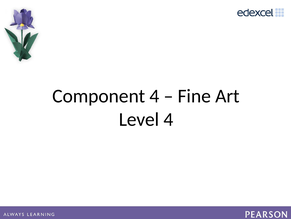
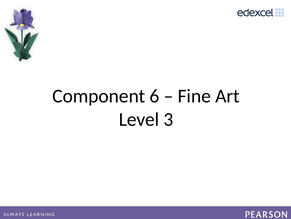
Component 4: 4 -> 6
Level 4: 4 -> 3
